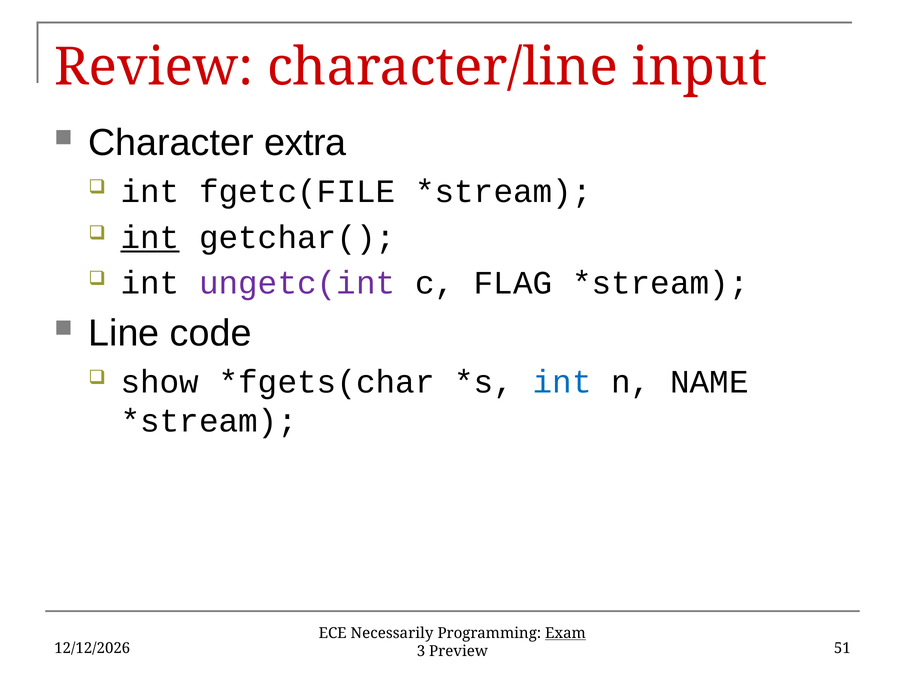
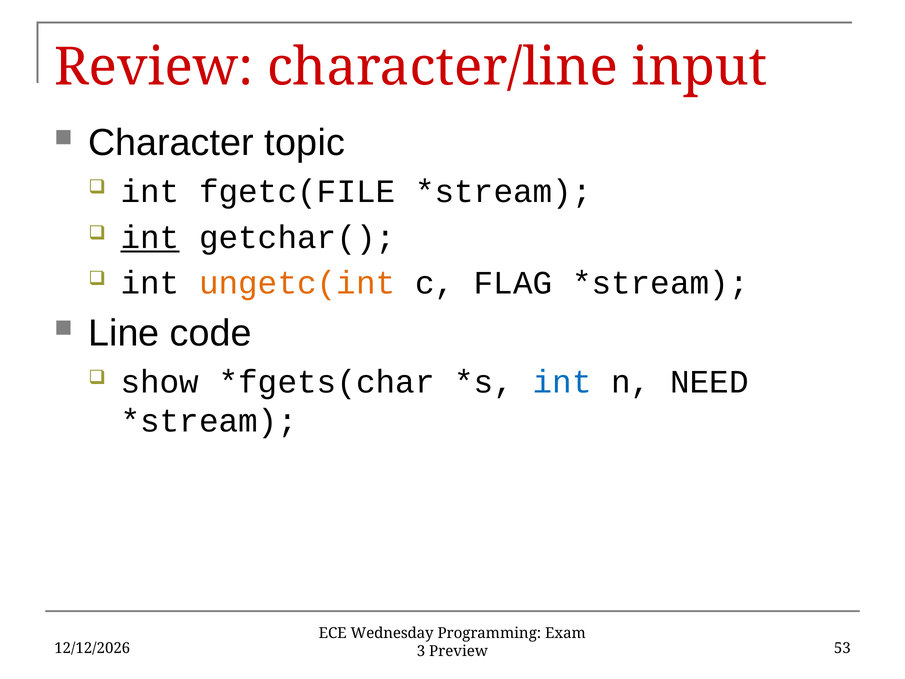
extra: extra -> topic
ungetc(int colour: purple -> orange
NAME: NAME -> NEED
Necessarily: Necessarily -> Wednesday
Exam underline: present -> none
51: 51 -> 53
